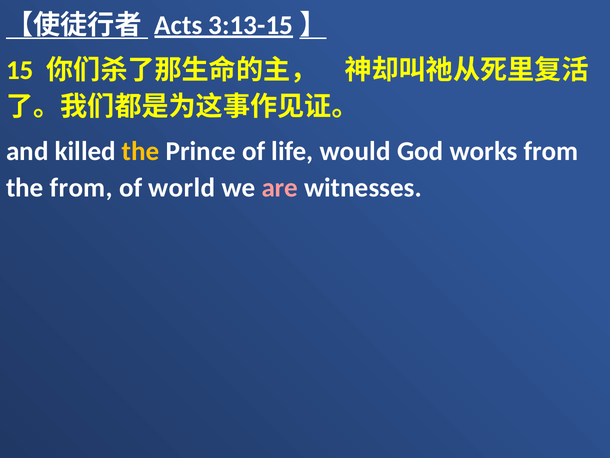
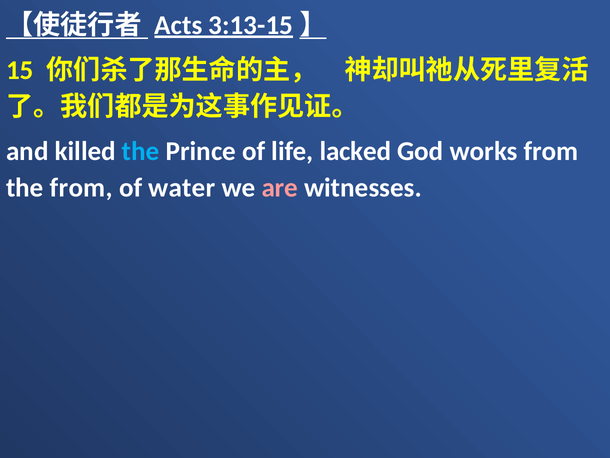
the at (141, 151) colour: yellow -> light blue
would: would -> lacked
world: world -> water
